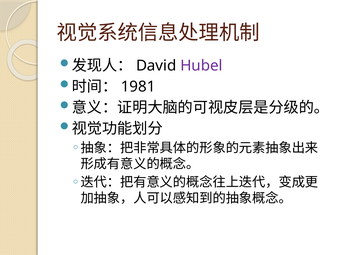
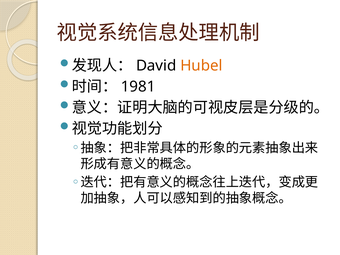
Hubel colour: purple -> orange
